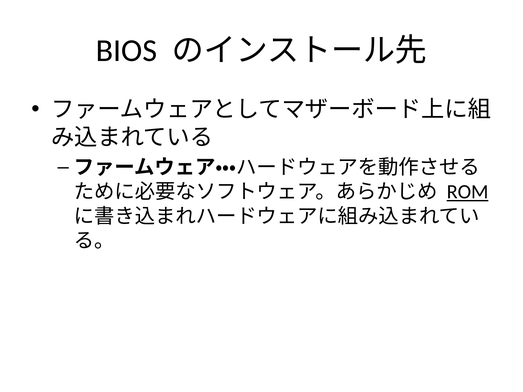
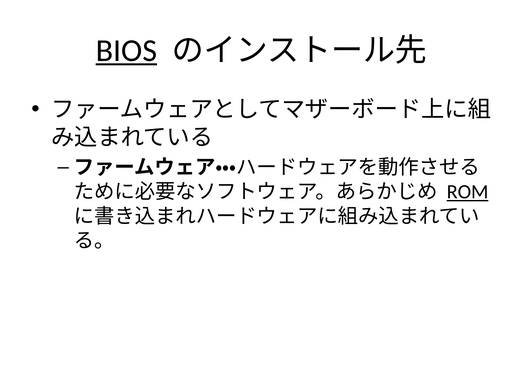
BIOS underline: none -> present
